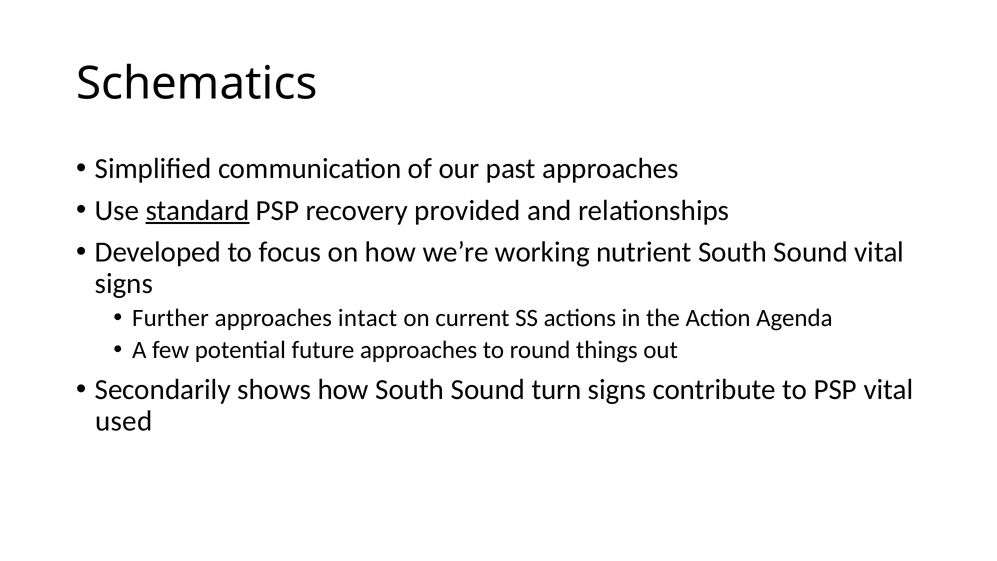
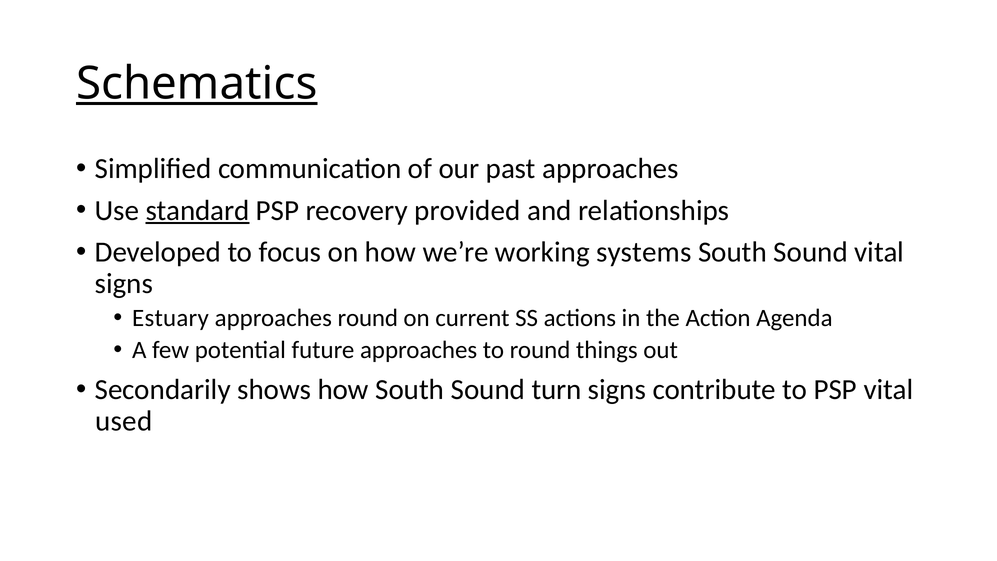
Schematics underline: none -> present
nutrient: nutrient -> systems
Further: Further -> Estuary
approaches intact: intact -> round
